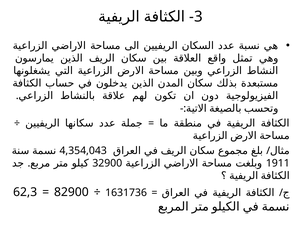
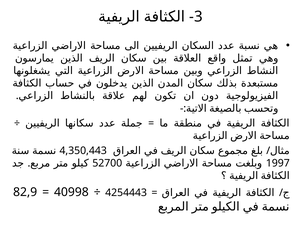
4,354,043: 4,354,043 -> 4,350,443
32900: 32900 -> 52700
1911: 1911 -> 1997
62,3: 62,3 -> 82,9
82900: 82900 -> 40998
1631736: 1631736 -> 4254443
